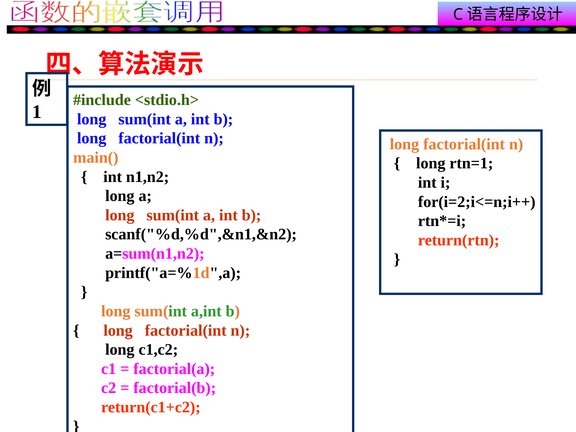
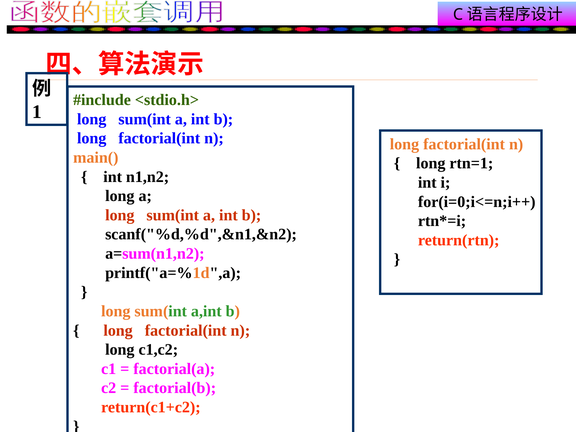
for(i=2;i<=n;i++: for(i=2;i<=n;i++ -> for(i=0;i<=n;i++
